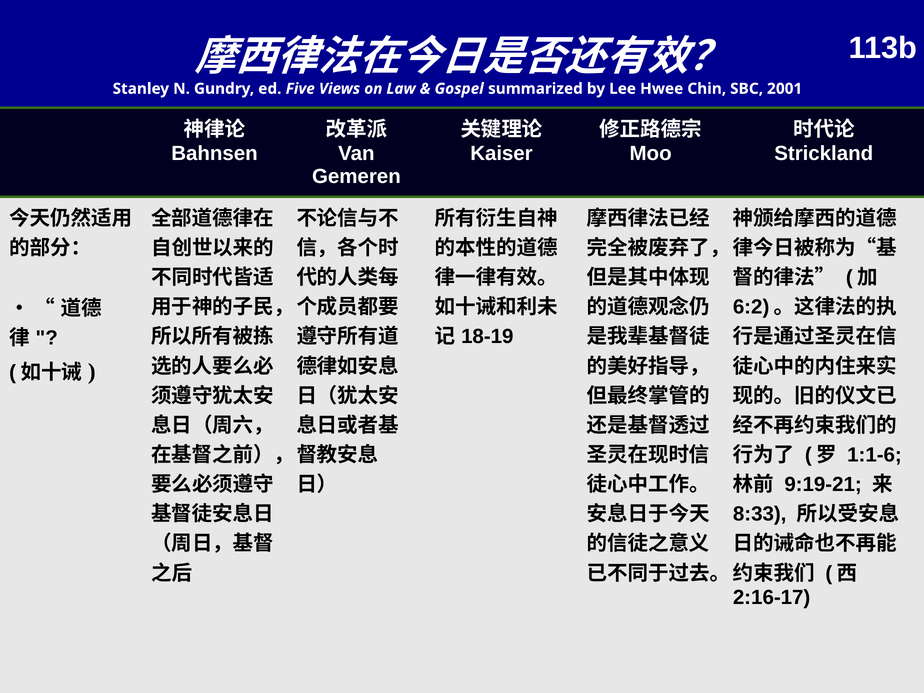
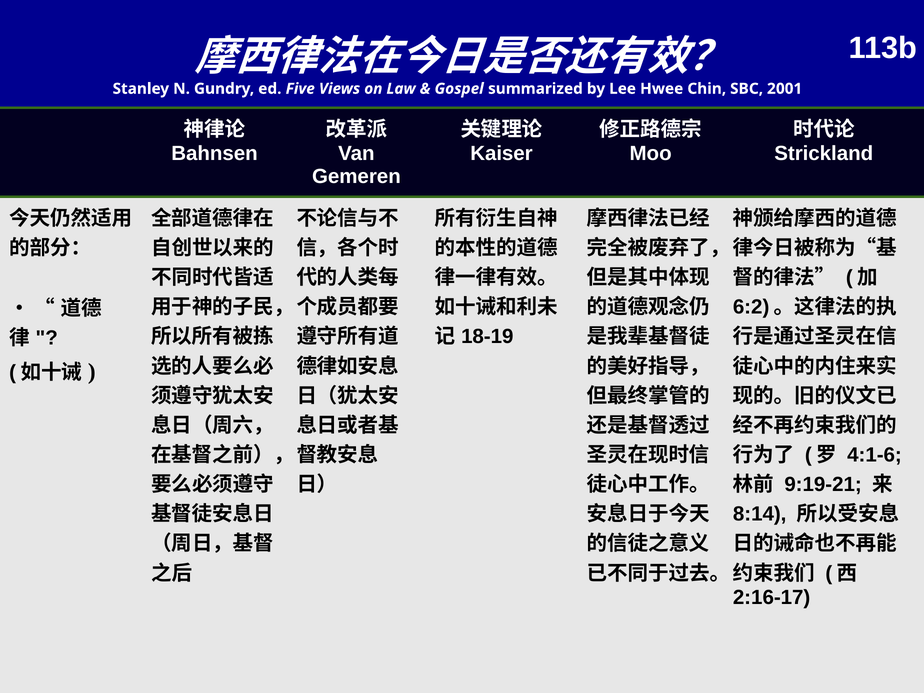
1:1-6: 1:1-6 -> 4:1-6
8:33: 8:33 -> 8:14
